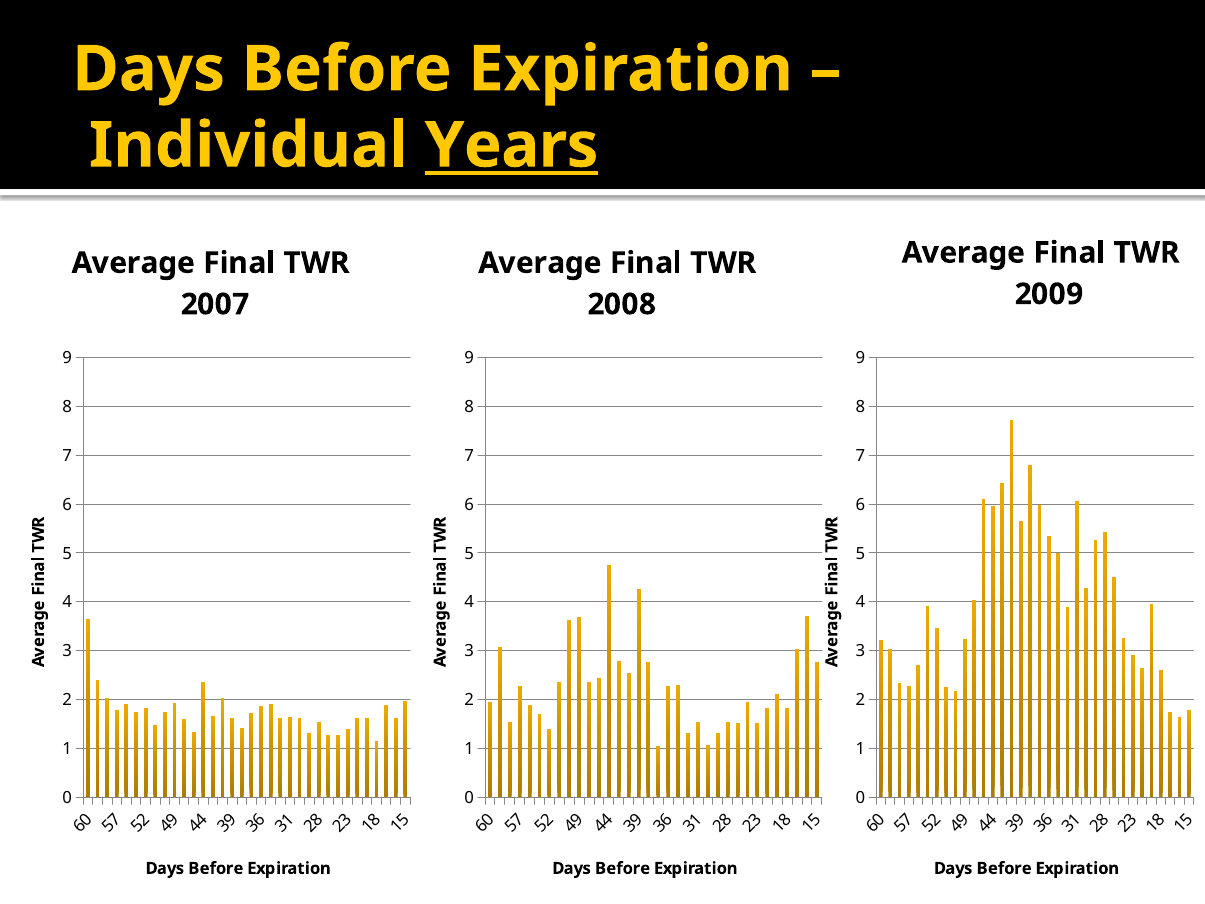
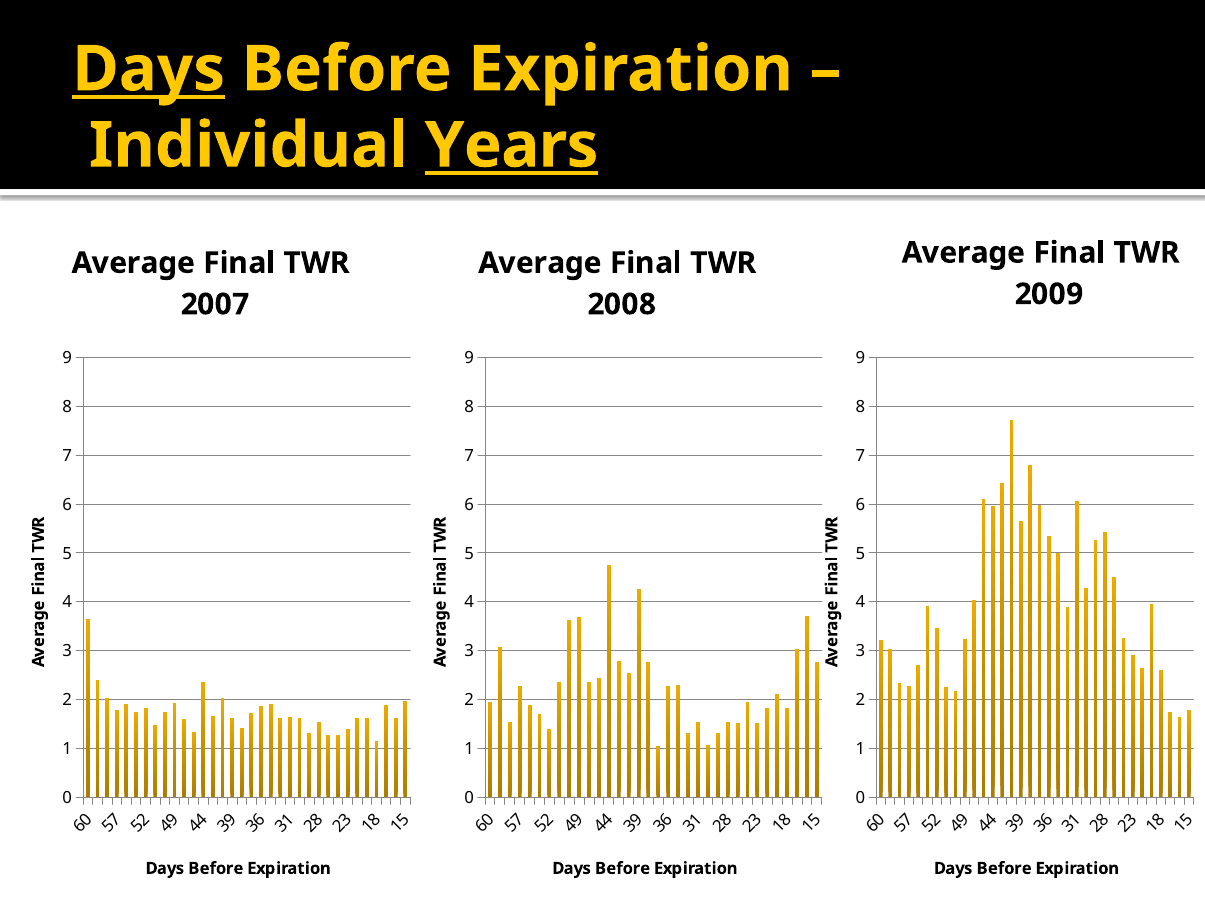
Days at (149, 69) underline: none -> present
